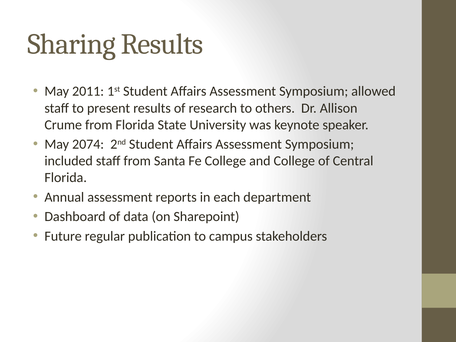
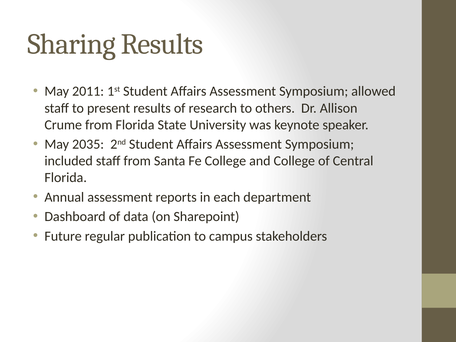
2074: 2074 -> 2035
